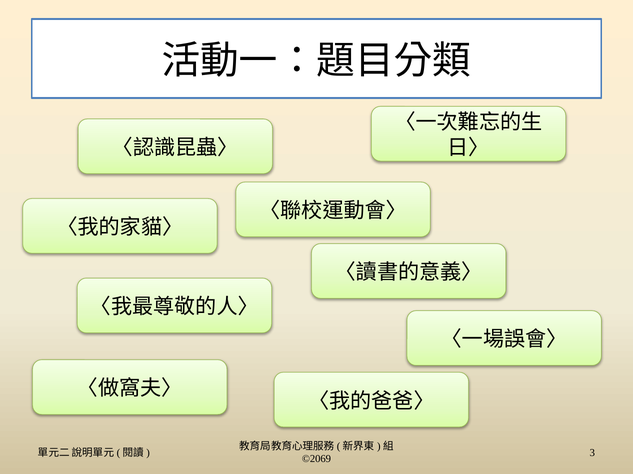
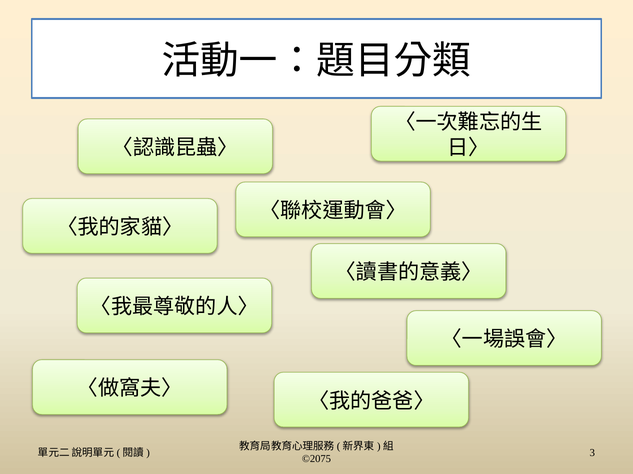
©2069: ©2069 -> ©2075
